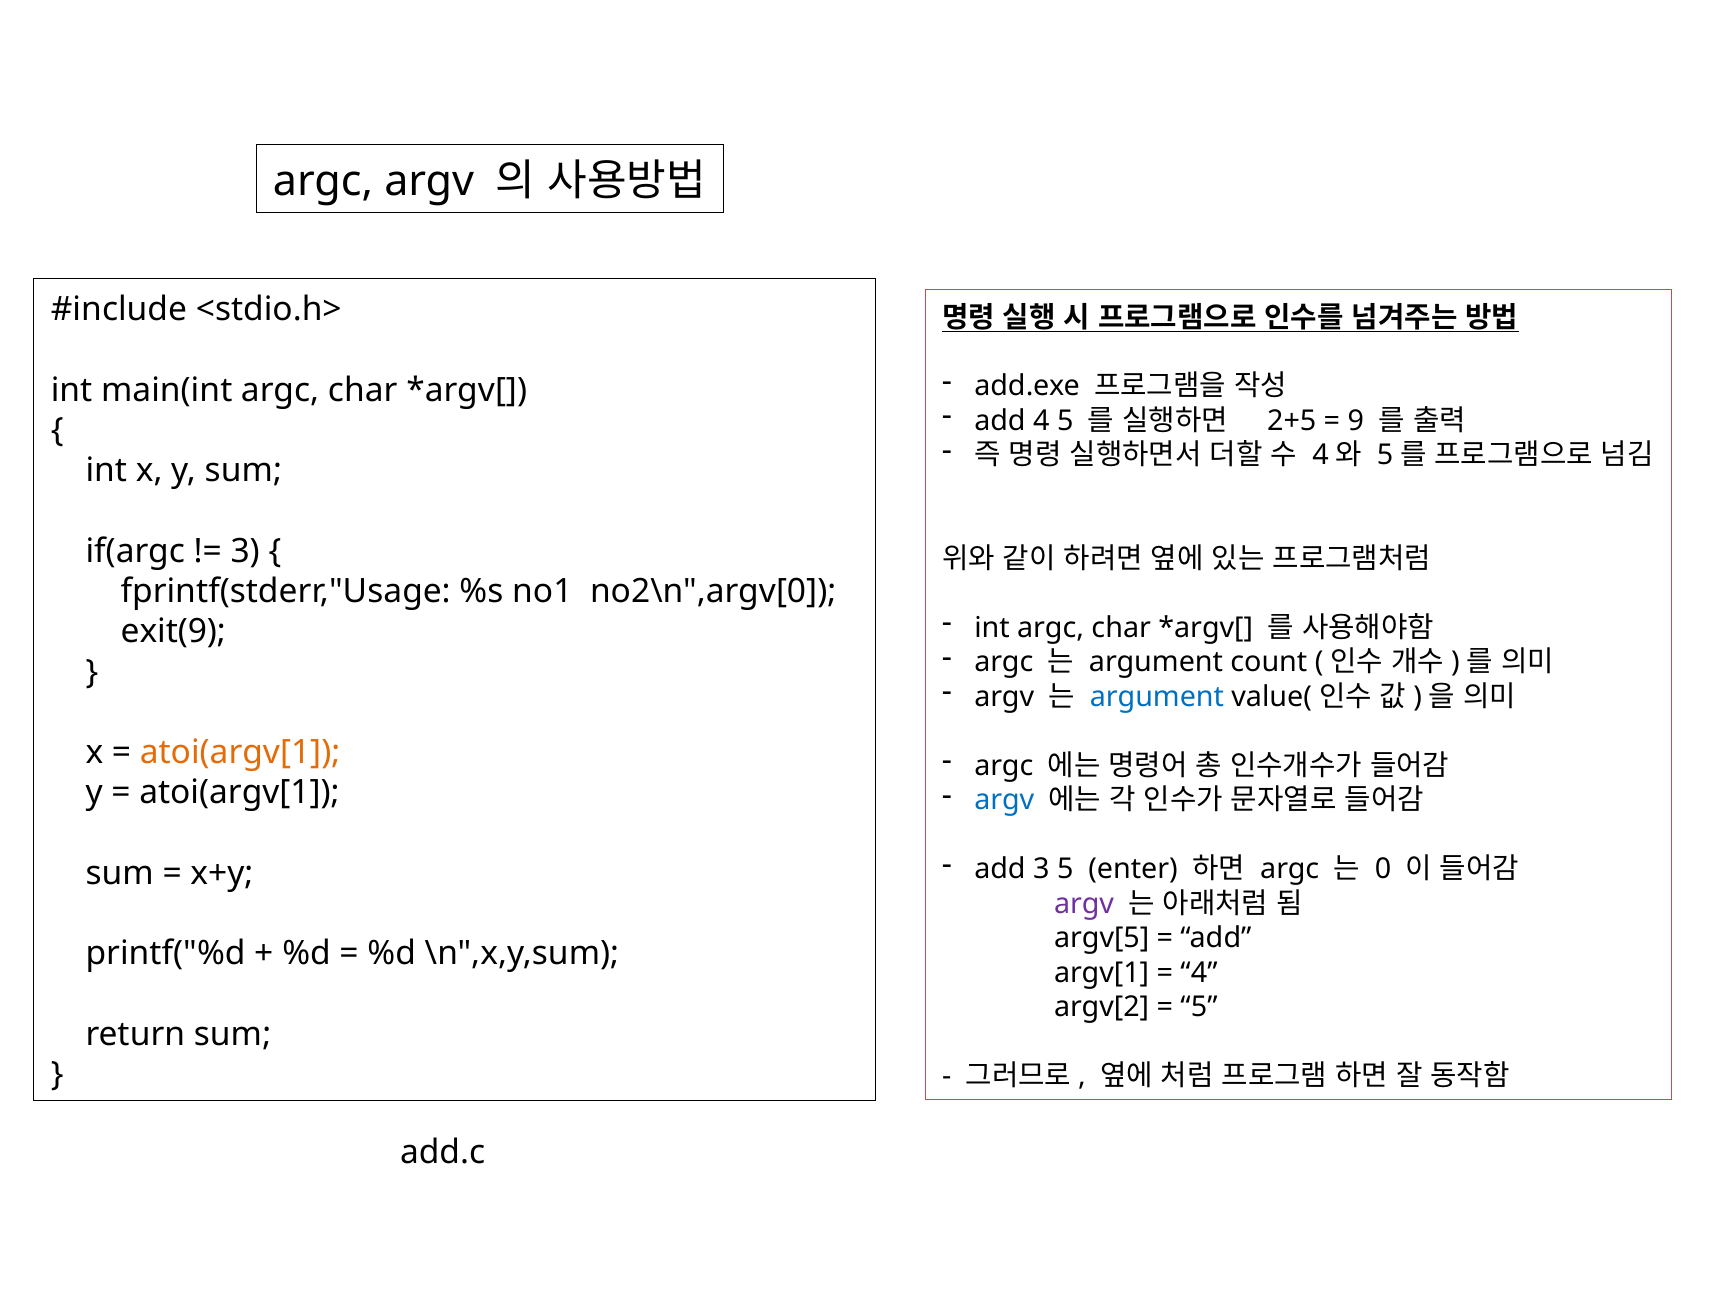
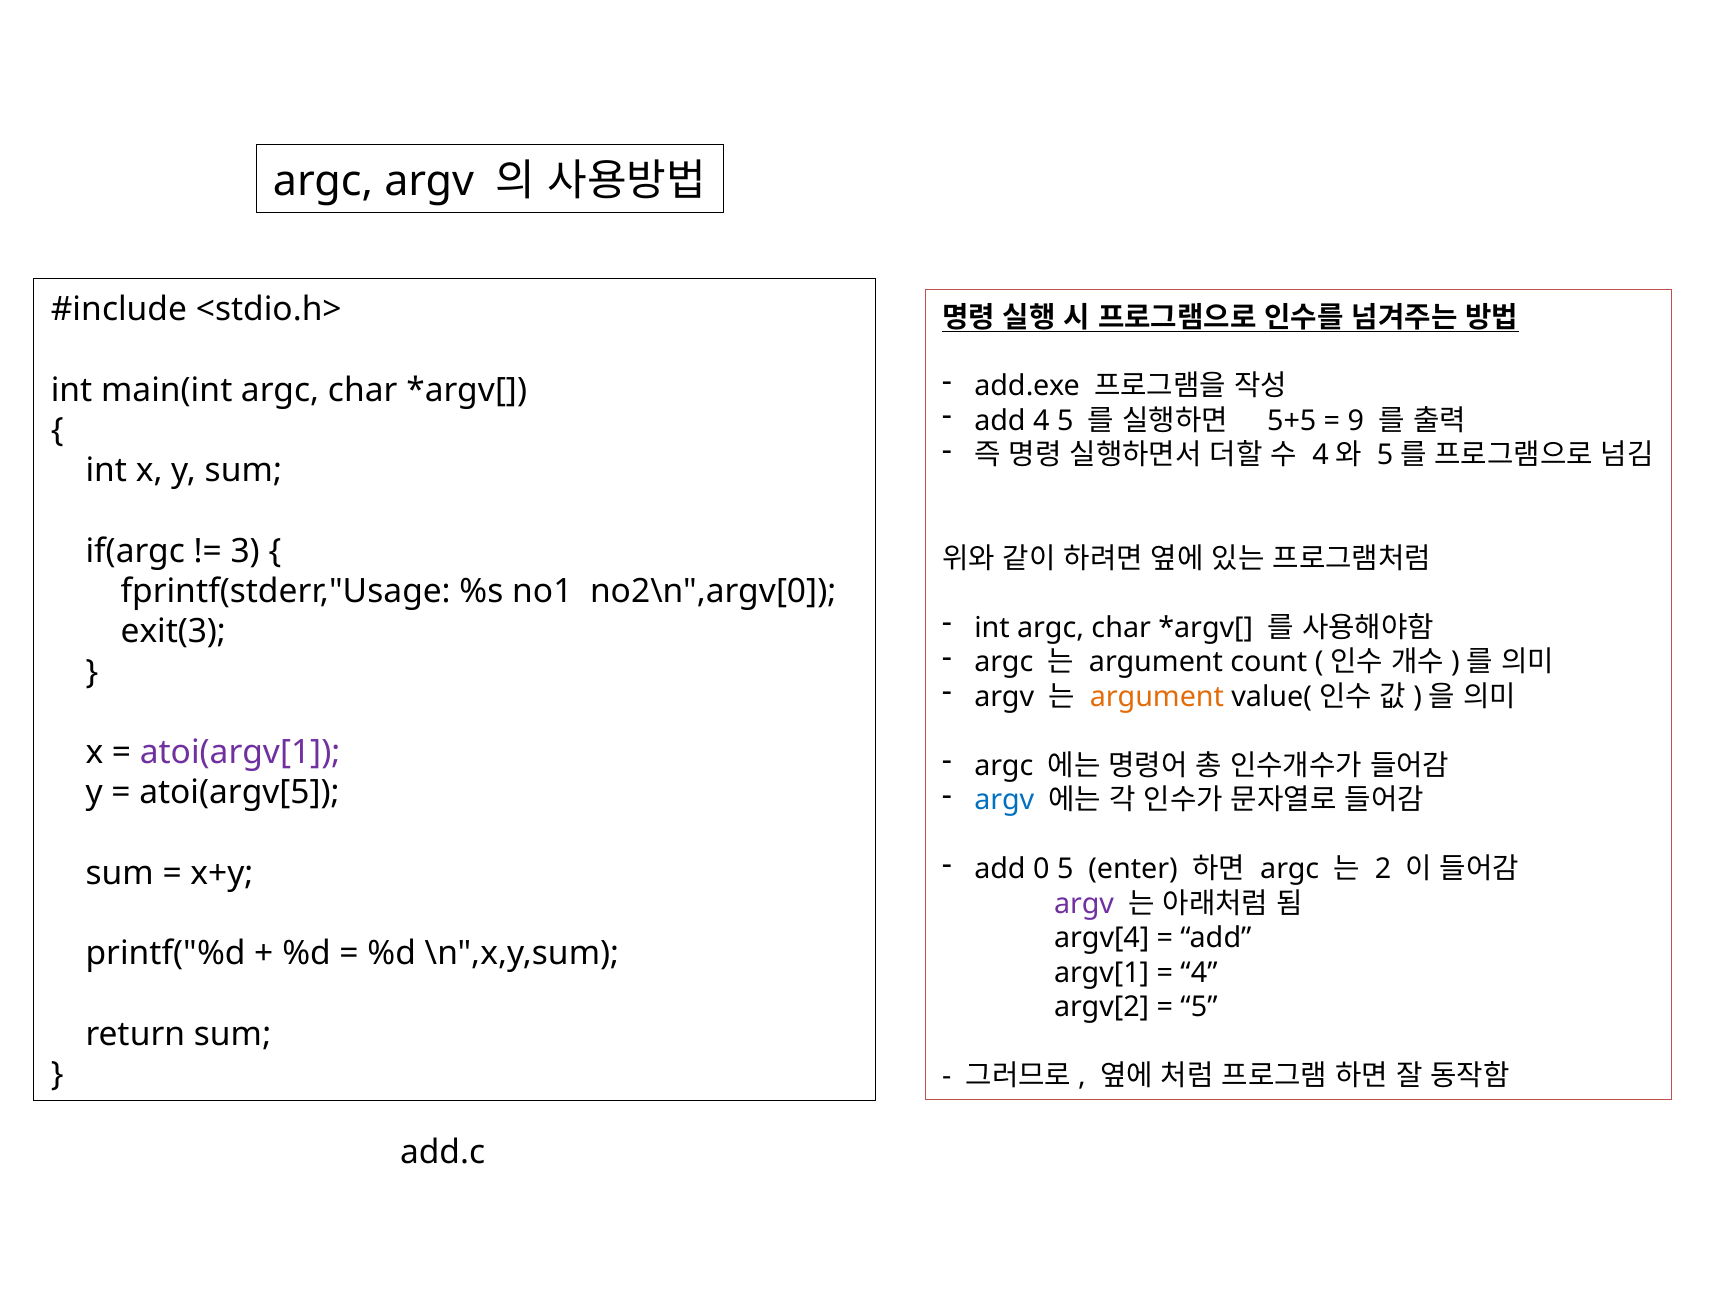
2+5: 2+5 -> 5+5
exit(9: exit(9 -> exit(3
argument at (1157, 697) colour: blue -> orange
atoi(argv[1 at (240, 753) colour: orange -> purple
atoi(argv[1 at (239, 793): atoi(argv[1 -> atoi(argv[5
add 3: 3 -> 0
0: 0 -> 2
argv[5: argv[5 -> argv[4
